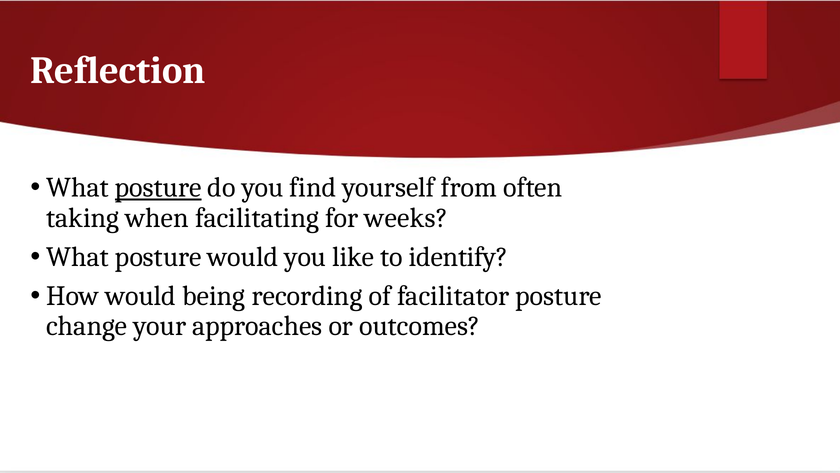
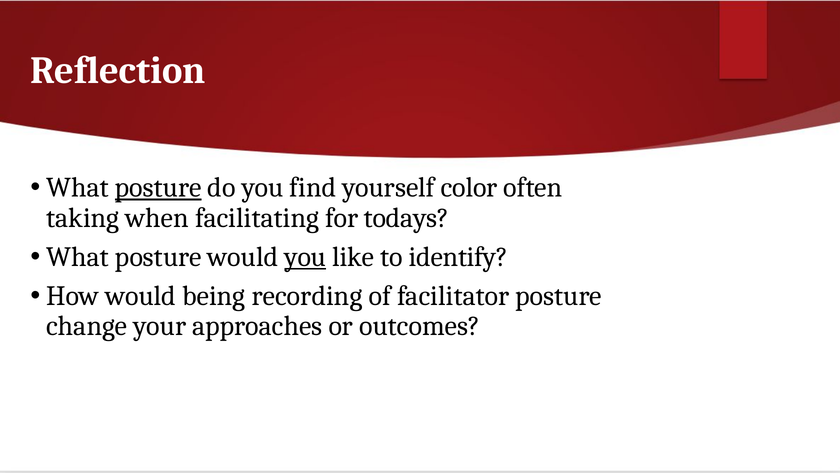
from: from -> color
weeks: weeks -> todays
you at (305, 257) underline: none -> present
